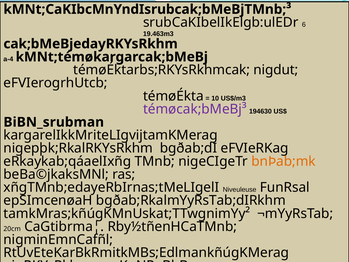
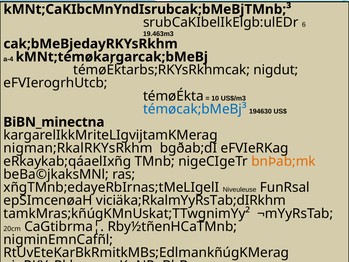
témøcak;bMeBj³ colour: purple -> blue
BiBN_srubman: BiBN_srubman -> BiBN_minectna
nigepþk;RkalRKYsRkhm: nigepþk;RkalRKYsRkhm -> nigman;RkalRKYsRkhm
bgðab;RkalmYyRsTab;dIRkhm: bgðab;RkalmYyRsTab;dIRkhm -> viciäka;RkalmYyRsTab;dIRkhm
